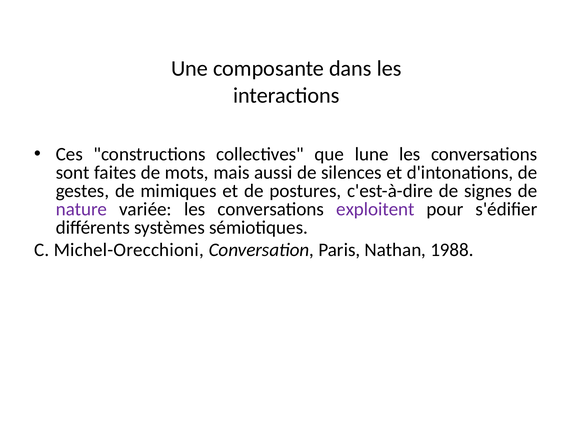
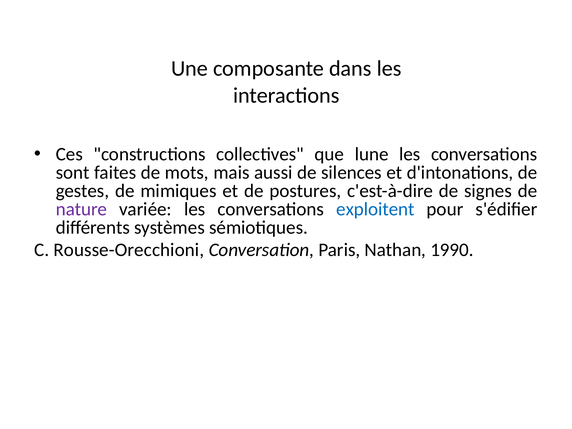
exploitent colour: purple -> blue
Michel-Orecchioni: Michel-Orecchioni -> Rousse-Orecchioni
1988: 1988 -> 1990
